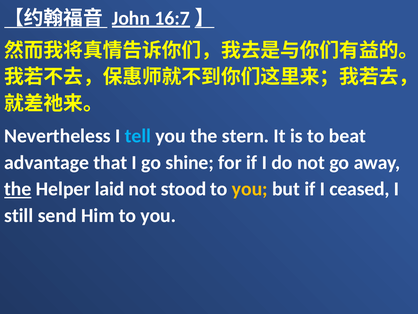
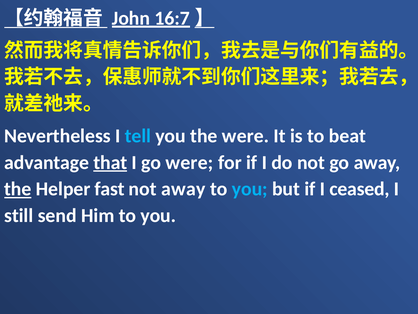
the stern: stern -> were
that underline: none -> present
go shine: shine -> were
laid: laid -> fast
not stood: stood -> away
you at (250, 189) colour: yellow -> light blue
